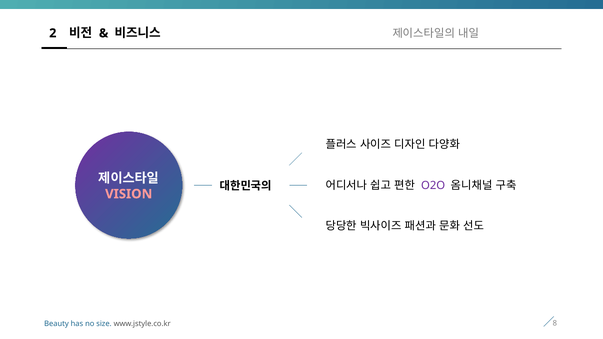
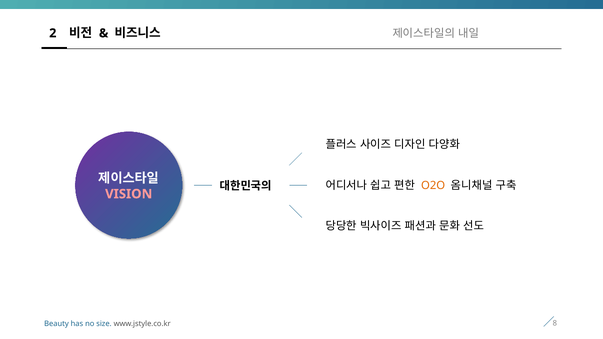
O2O colour: purple -> orange
